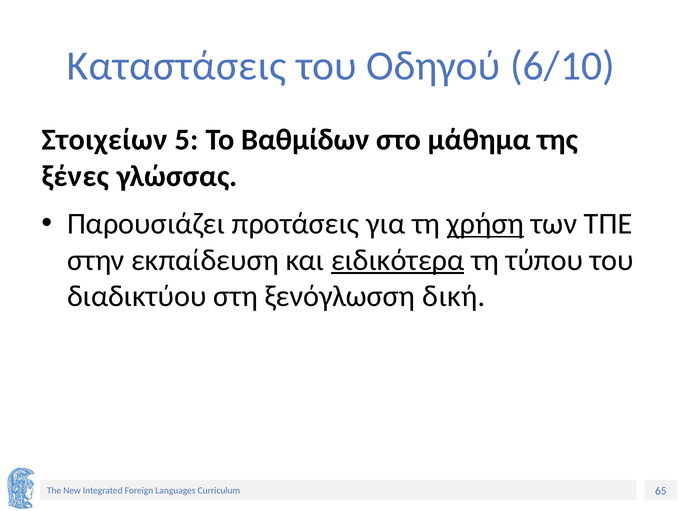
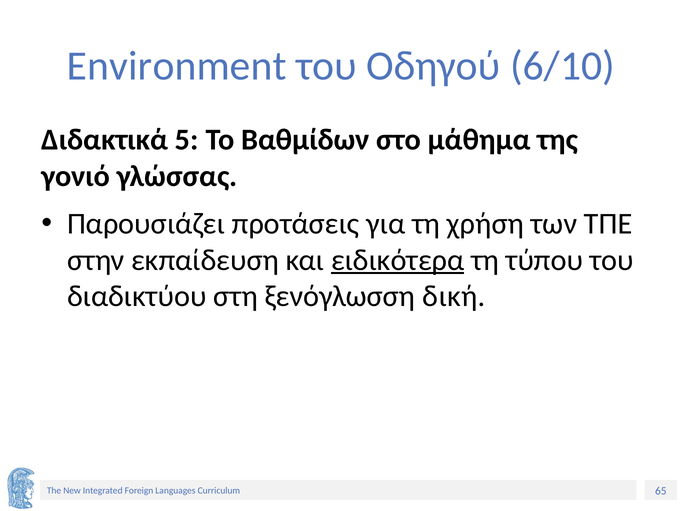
Καταστάσεις: Καταστάσεις -> Environment
Στοιχείων: Στοιχείων -> Διδακτικά
ξένες: ξένες -> γονιό
χρήση underline: present -> none
